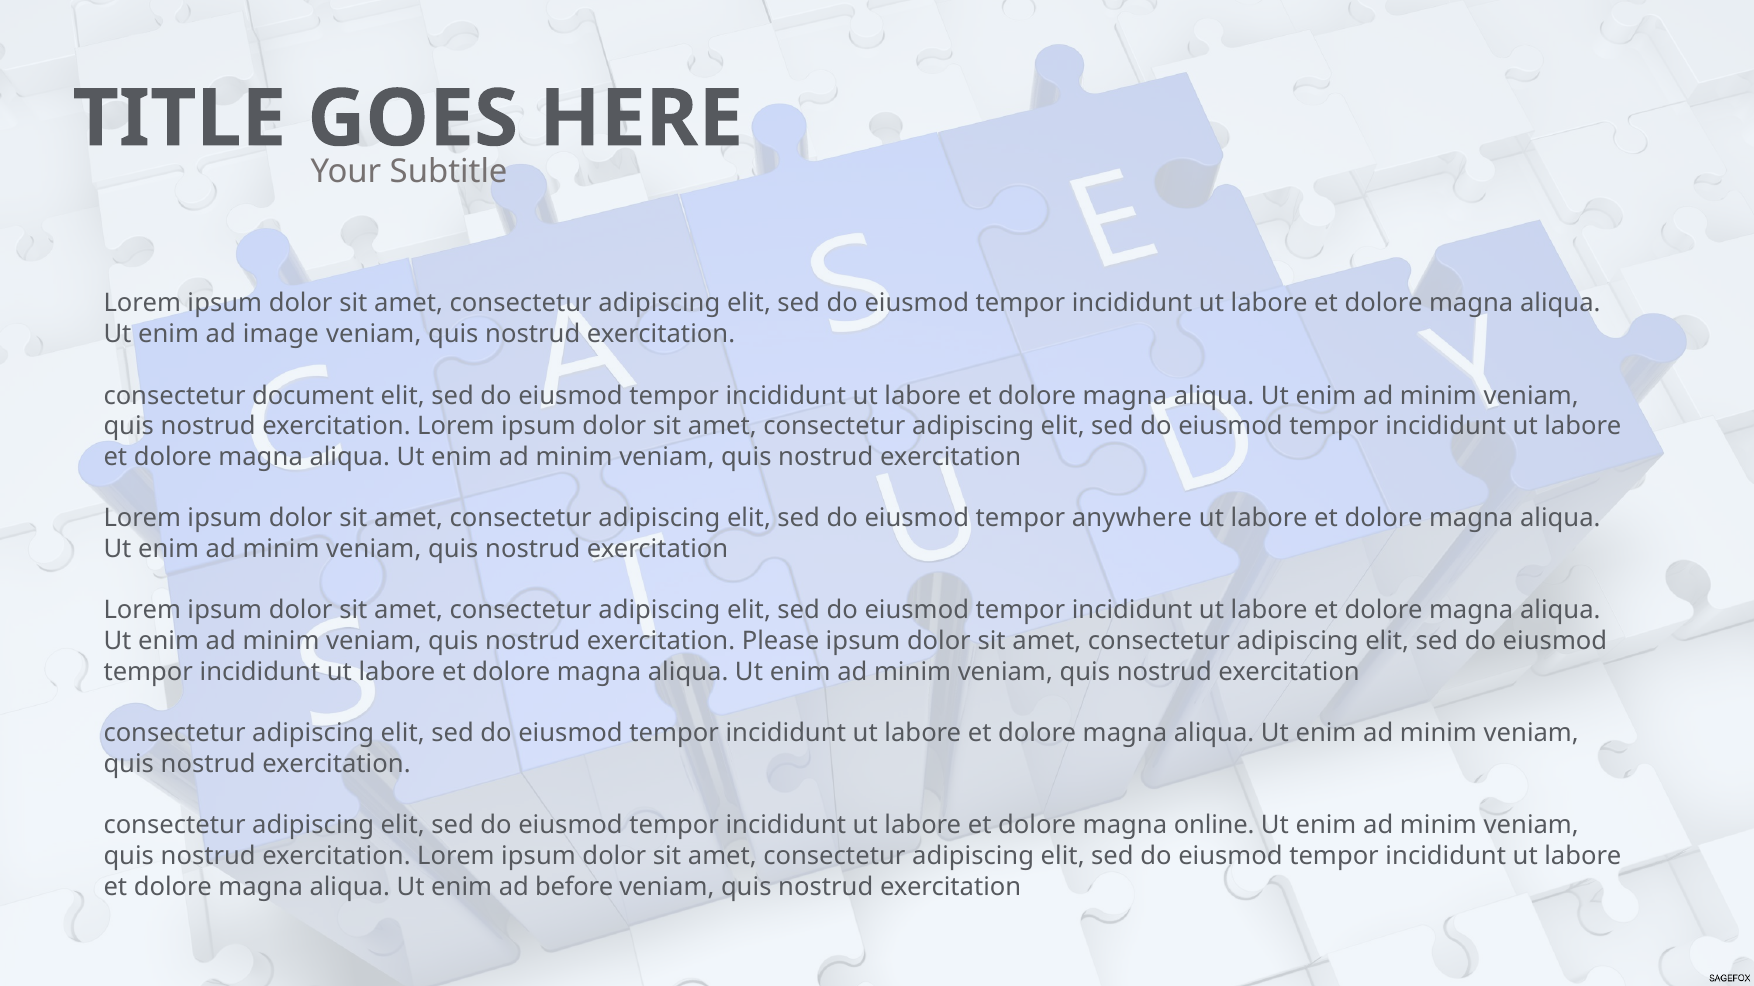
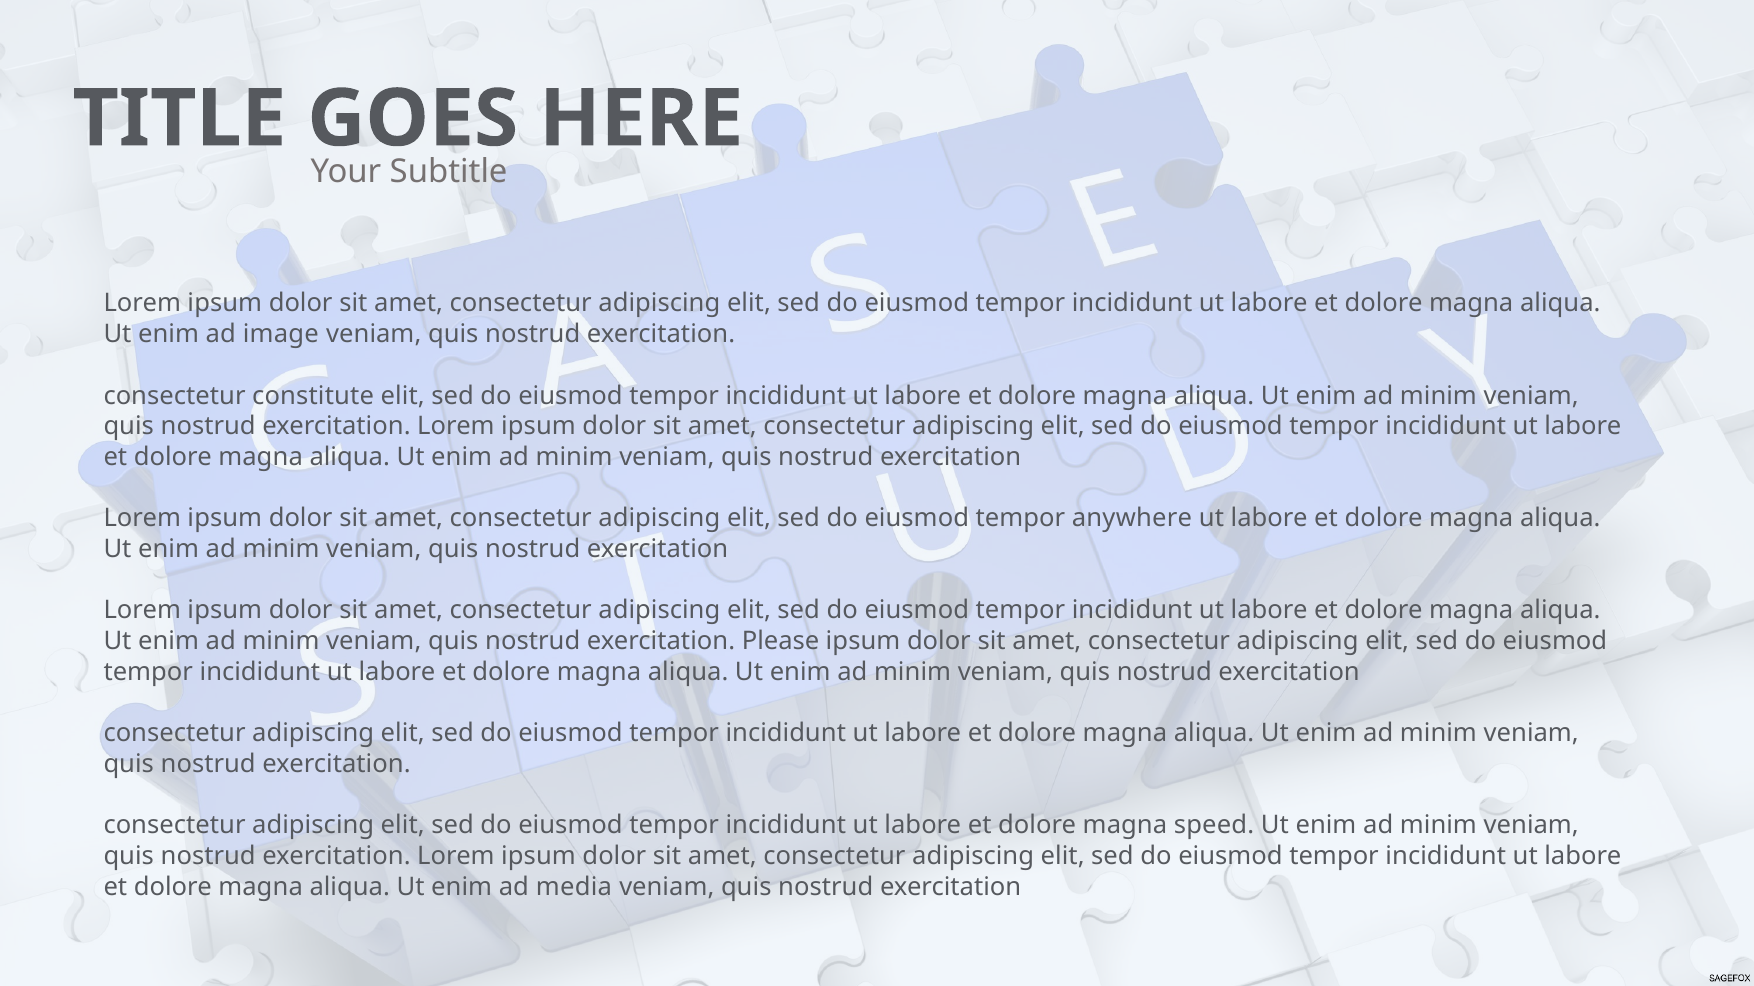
document: document -> constitute
online: online -> speed
before: before -> media
